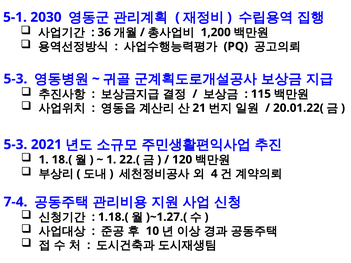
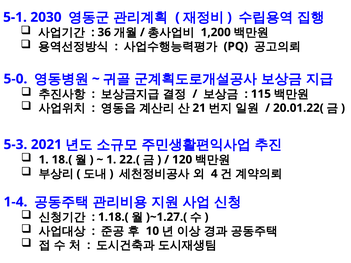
5-3 at (15, 79): 5-3 -> 5-0
7-4: 7-4 -> 1-4
